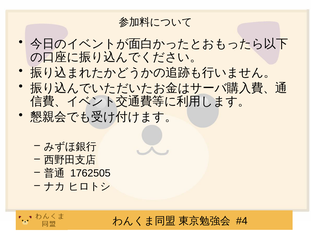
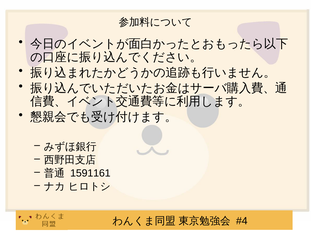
1762505: 1762505 -> 1591161
